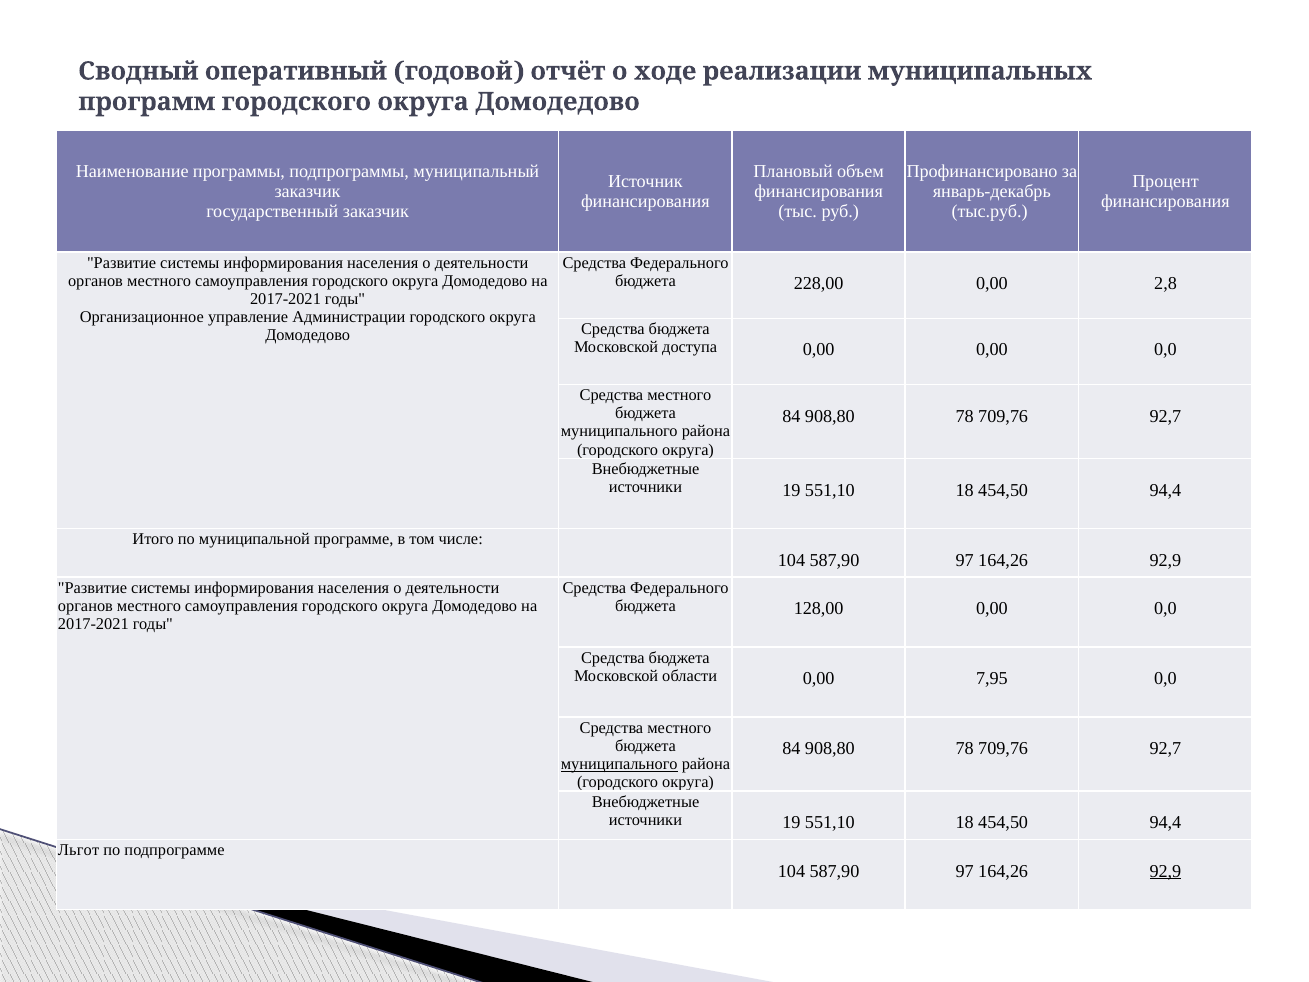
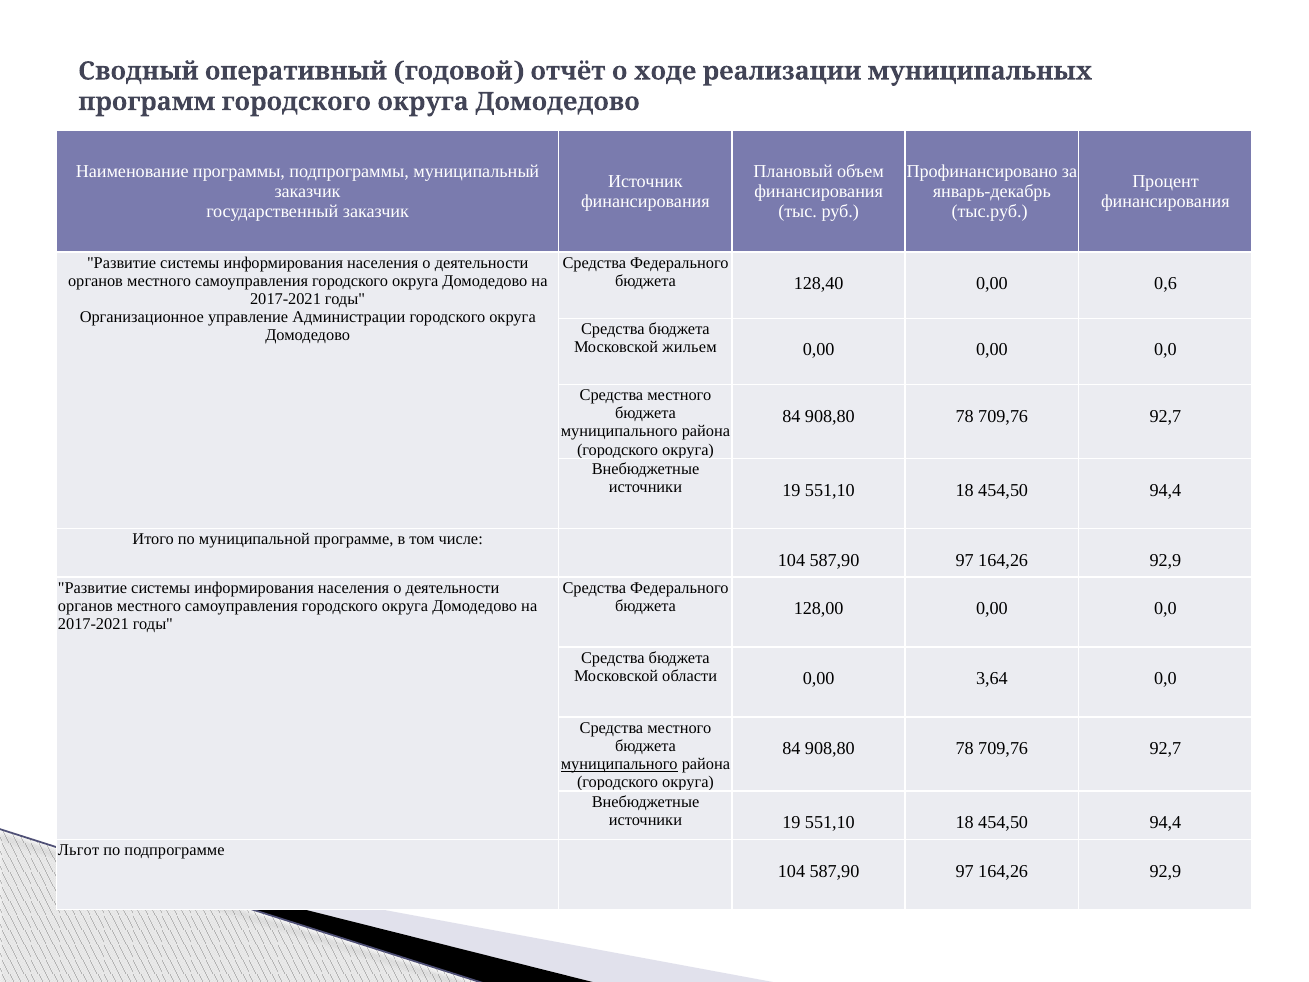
228,00: 228,00 -> 128,40
2,8: 2,8 -> 0,6
доступа: доступа -> жильем
7,95: 7,95 -> 3,64
92,9 at (1165, 871) underline: present -> none
